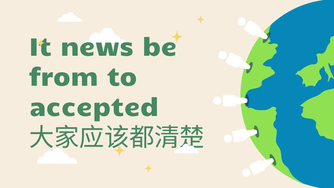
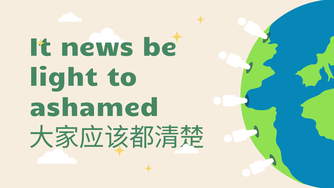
from: from -> light
accepted: accepted -> ashamed
